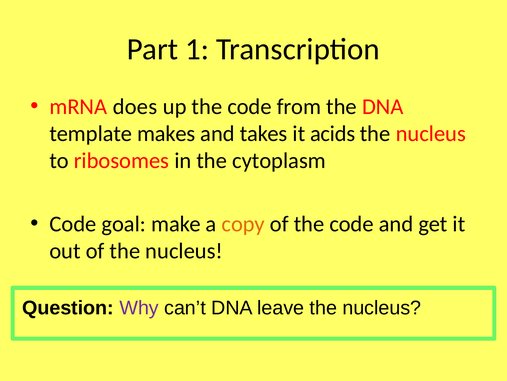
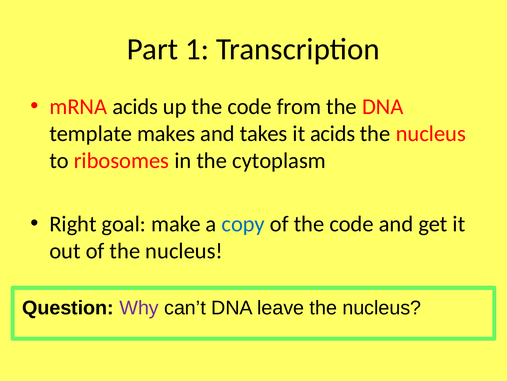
mRNA does: does -> acids
Code at (73, 224): Code -> Right
copy colour: orange -> blue
